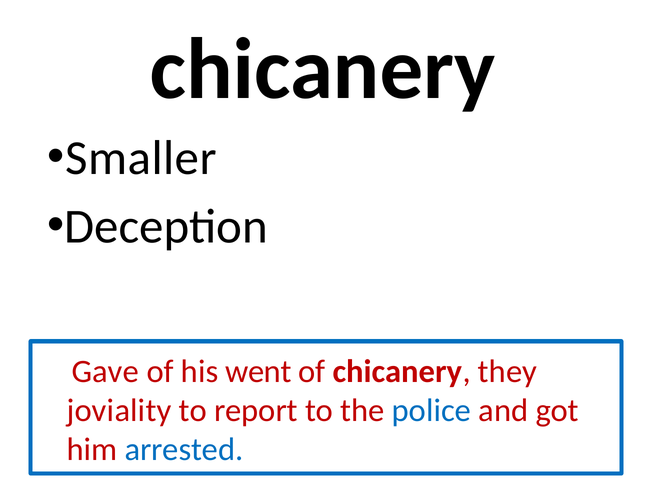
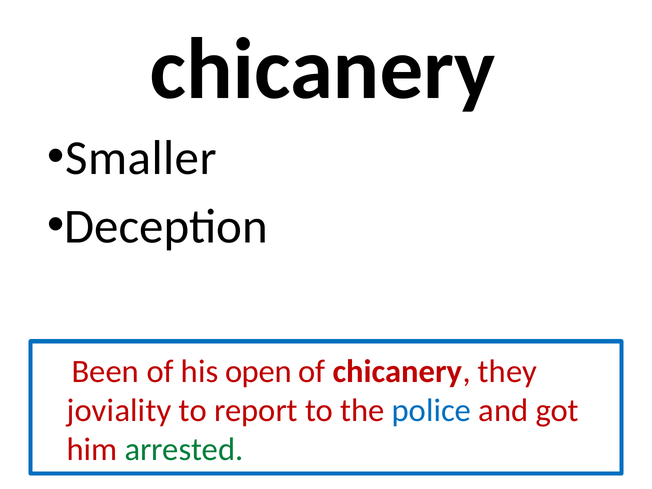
Gave: Gave -> Been
went: went -> open
arrested colour: blue -> green
